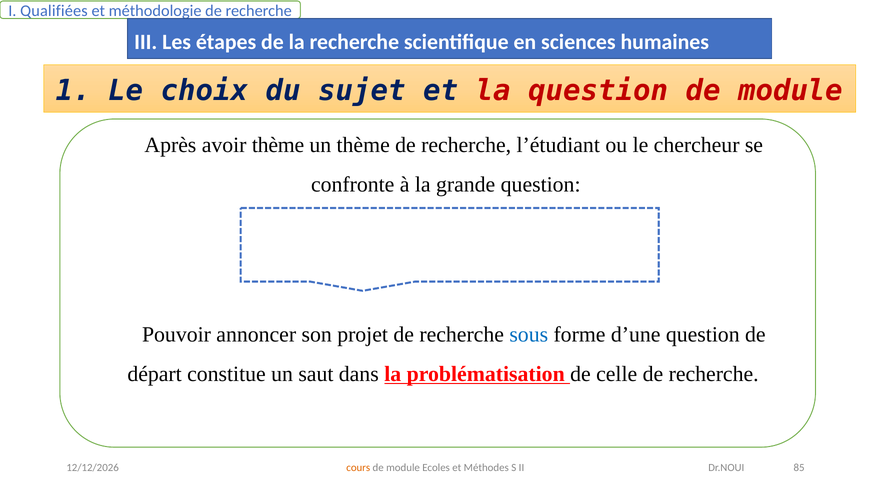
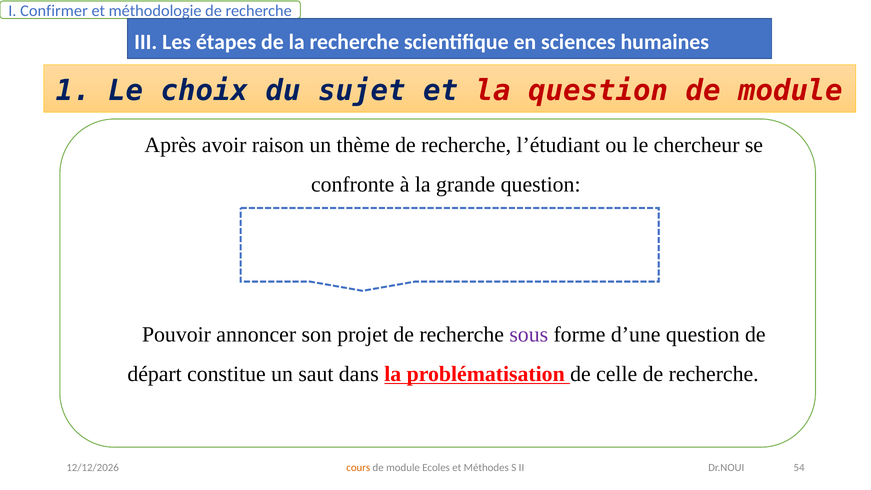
Qualifiées: Qualifiées -> Confirmer
avoir thème: thème -> raison
sous colour: blue -> purple
85: 85 -> 54
